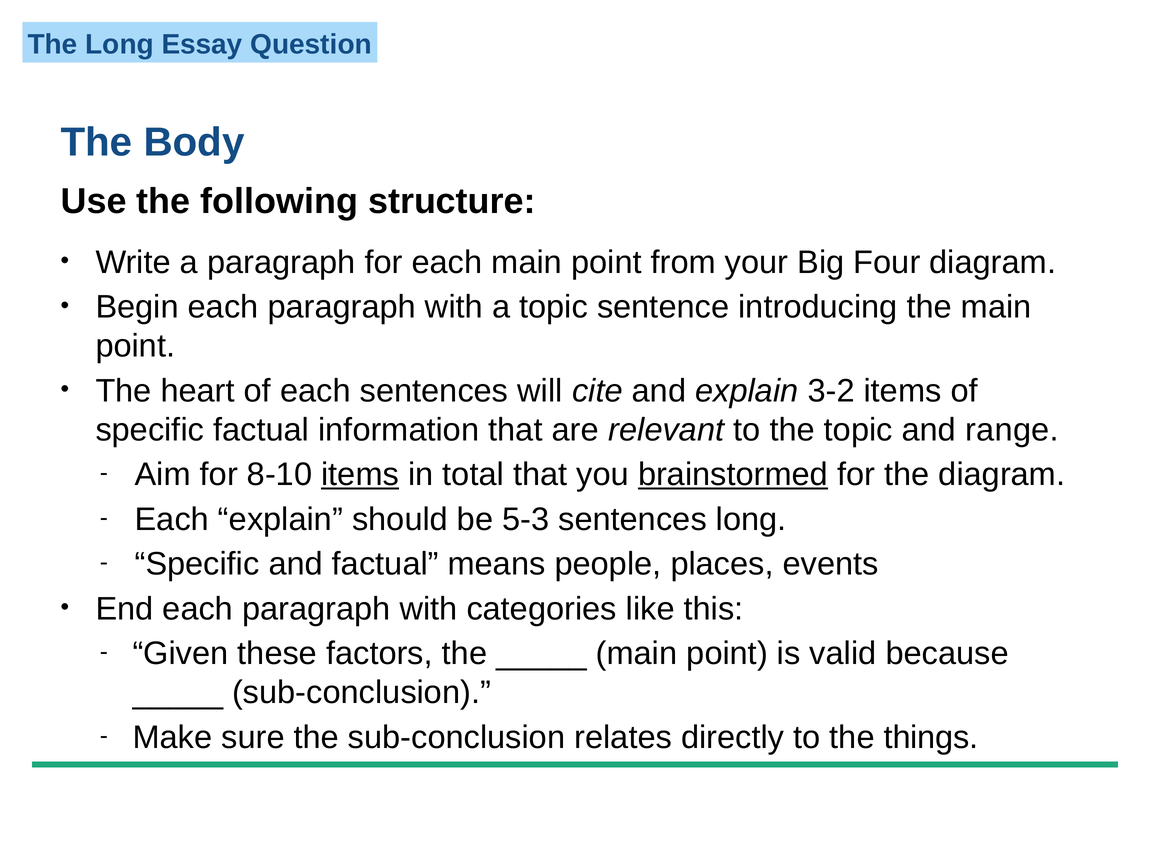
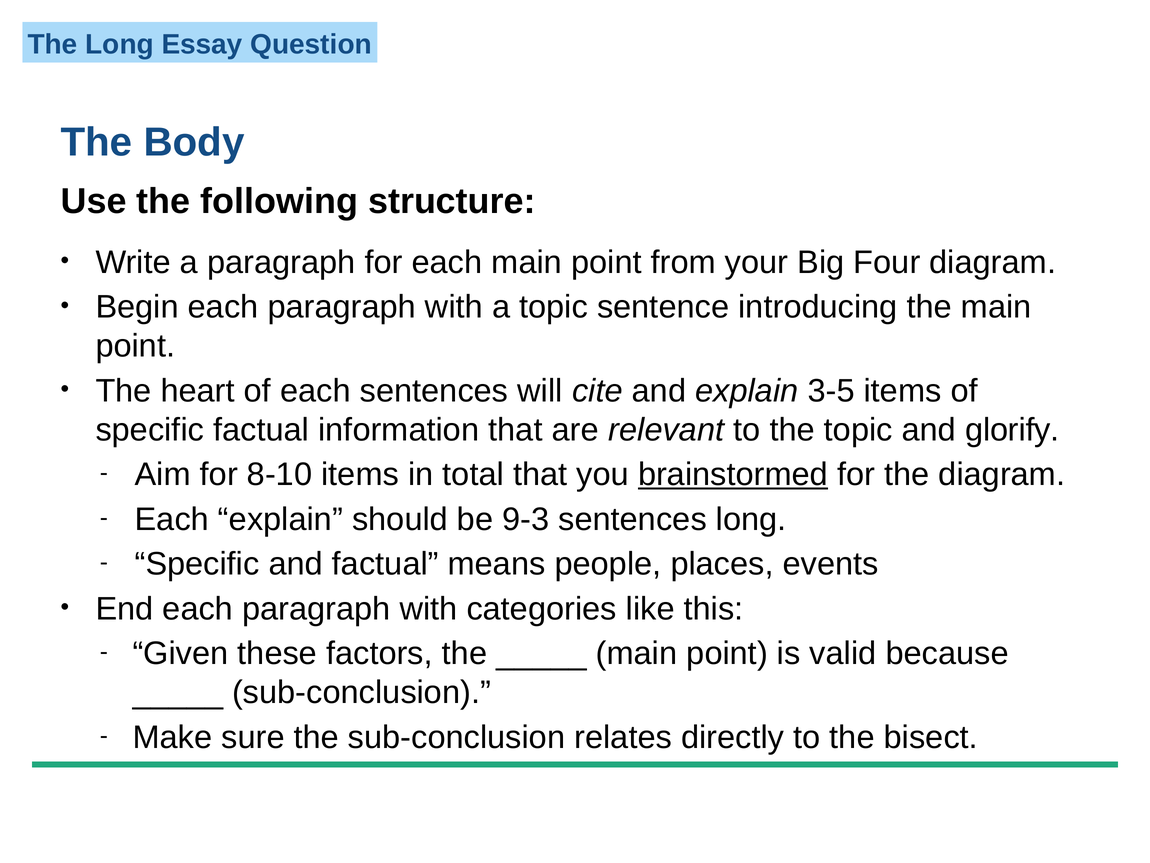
3-2: 3-2 -> 3-5
range: range -> glorify
items at (360, 474) underline: present -> none
5-3: 5-3 -> 9-3
things: things -> bisect
